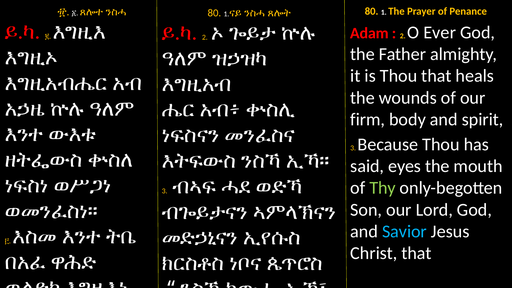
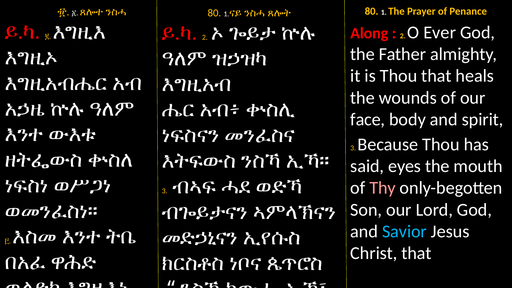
Adam: Adam -> Along
firm: firm -> face
Thy colour: light green -> pink
